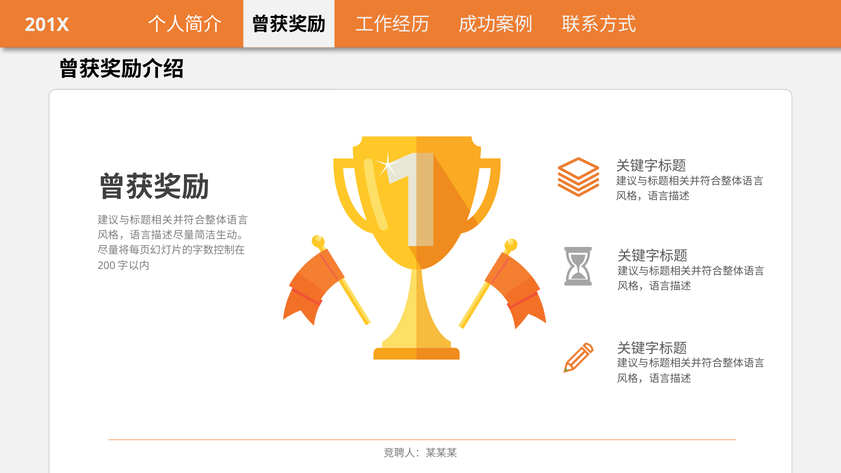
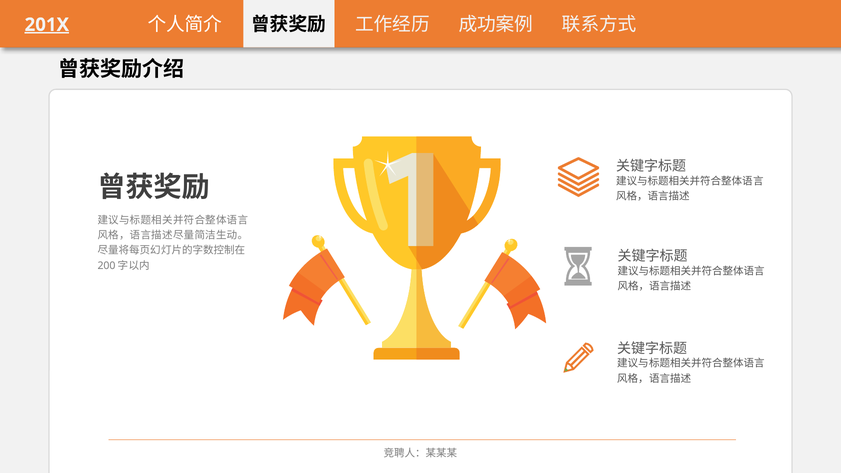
201X underline: none -> present
